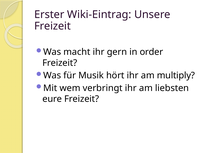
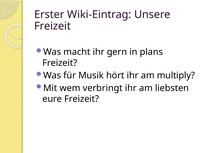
order: order -> plans
